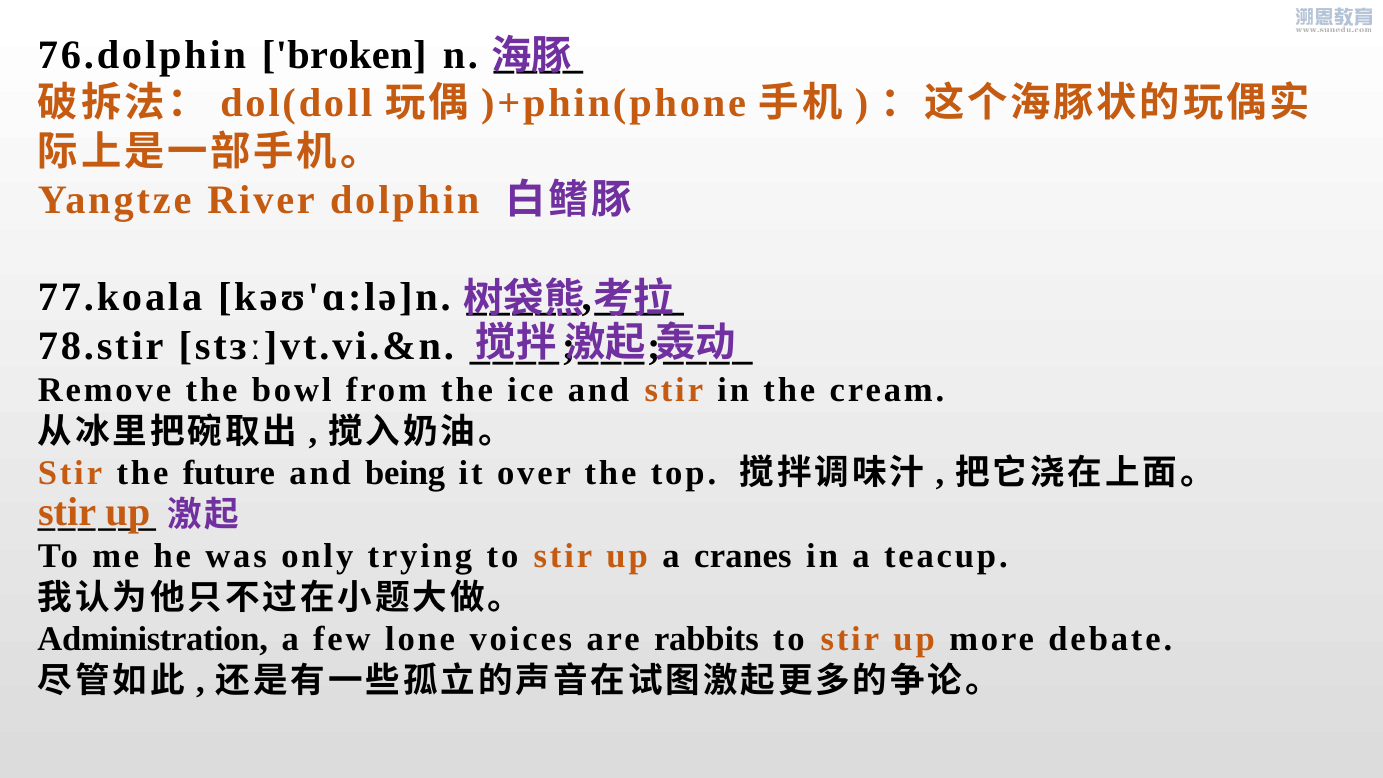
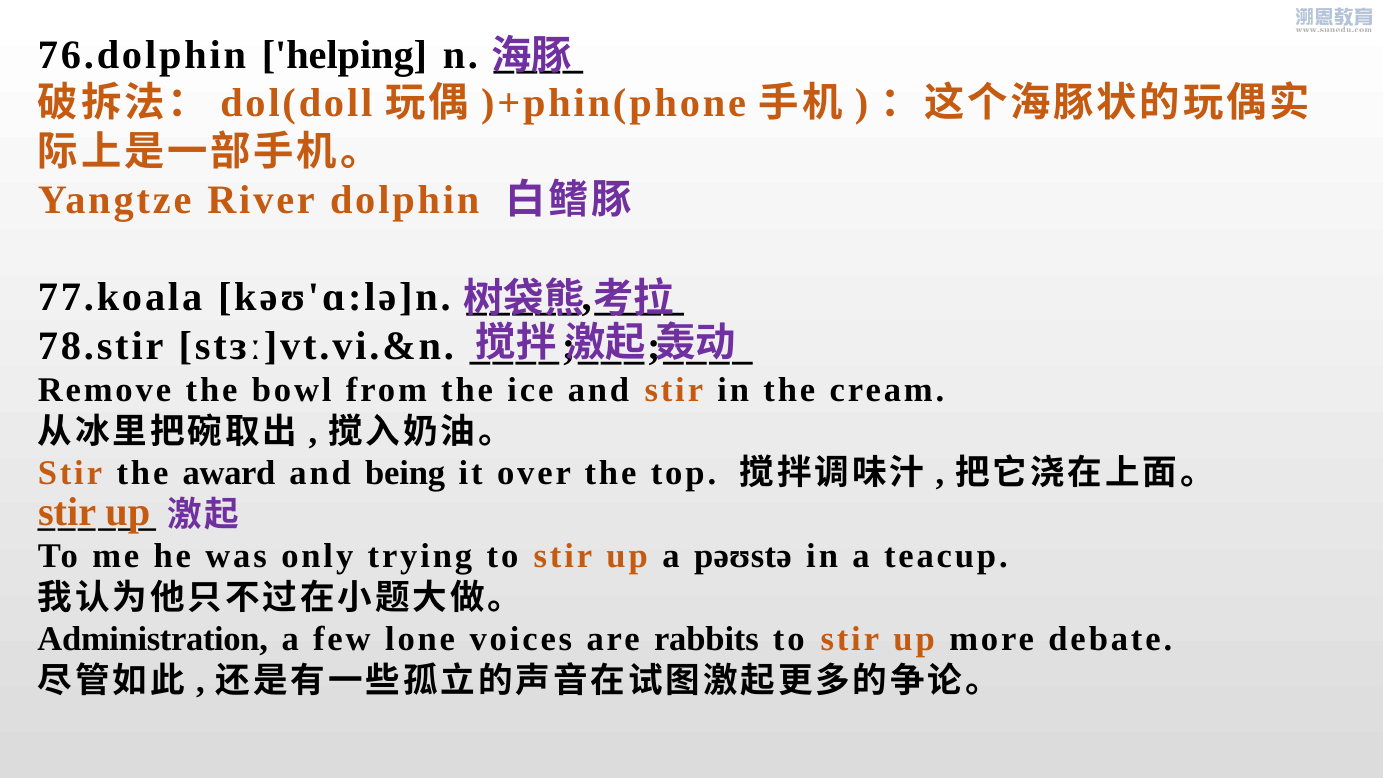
broken: broken -> helping
future: future -> award
cranes: cranes -> pəʊstə
